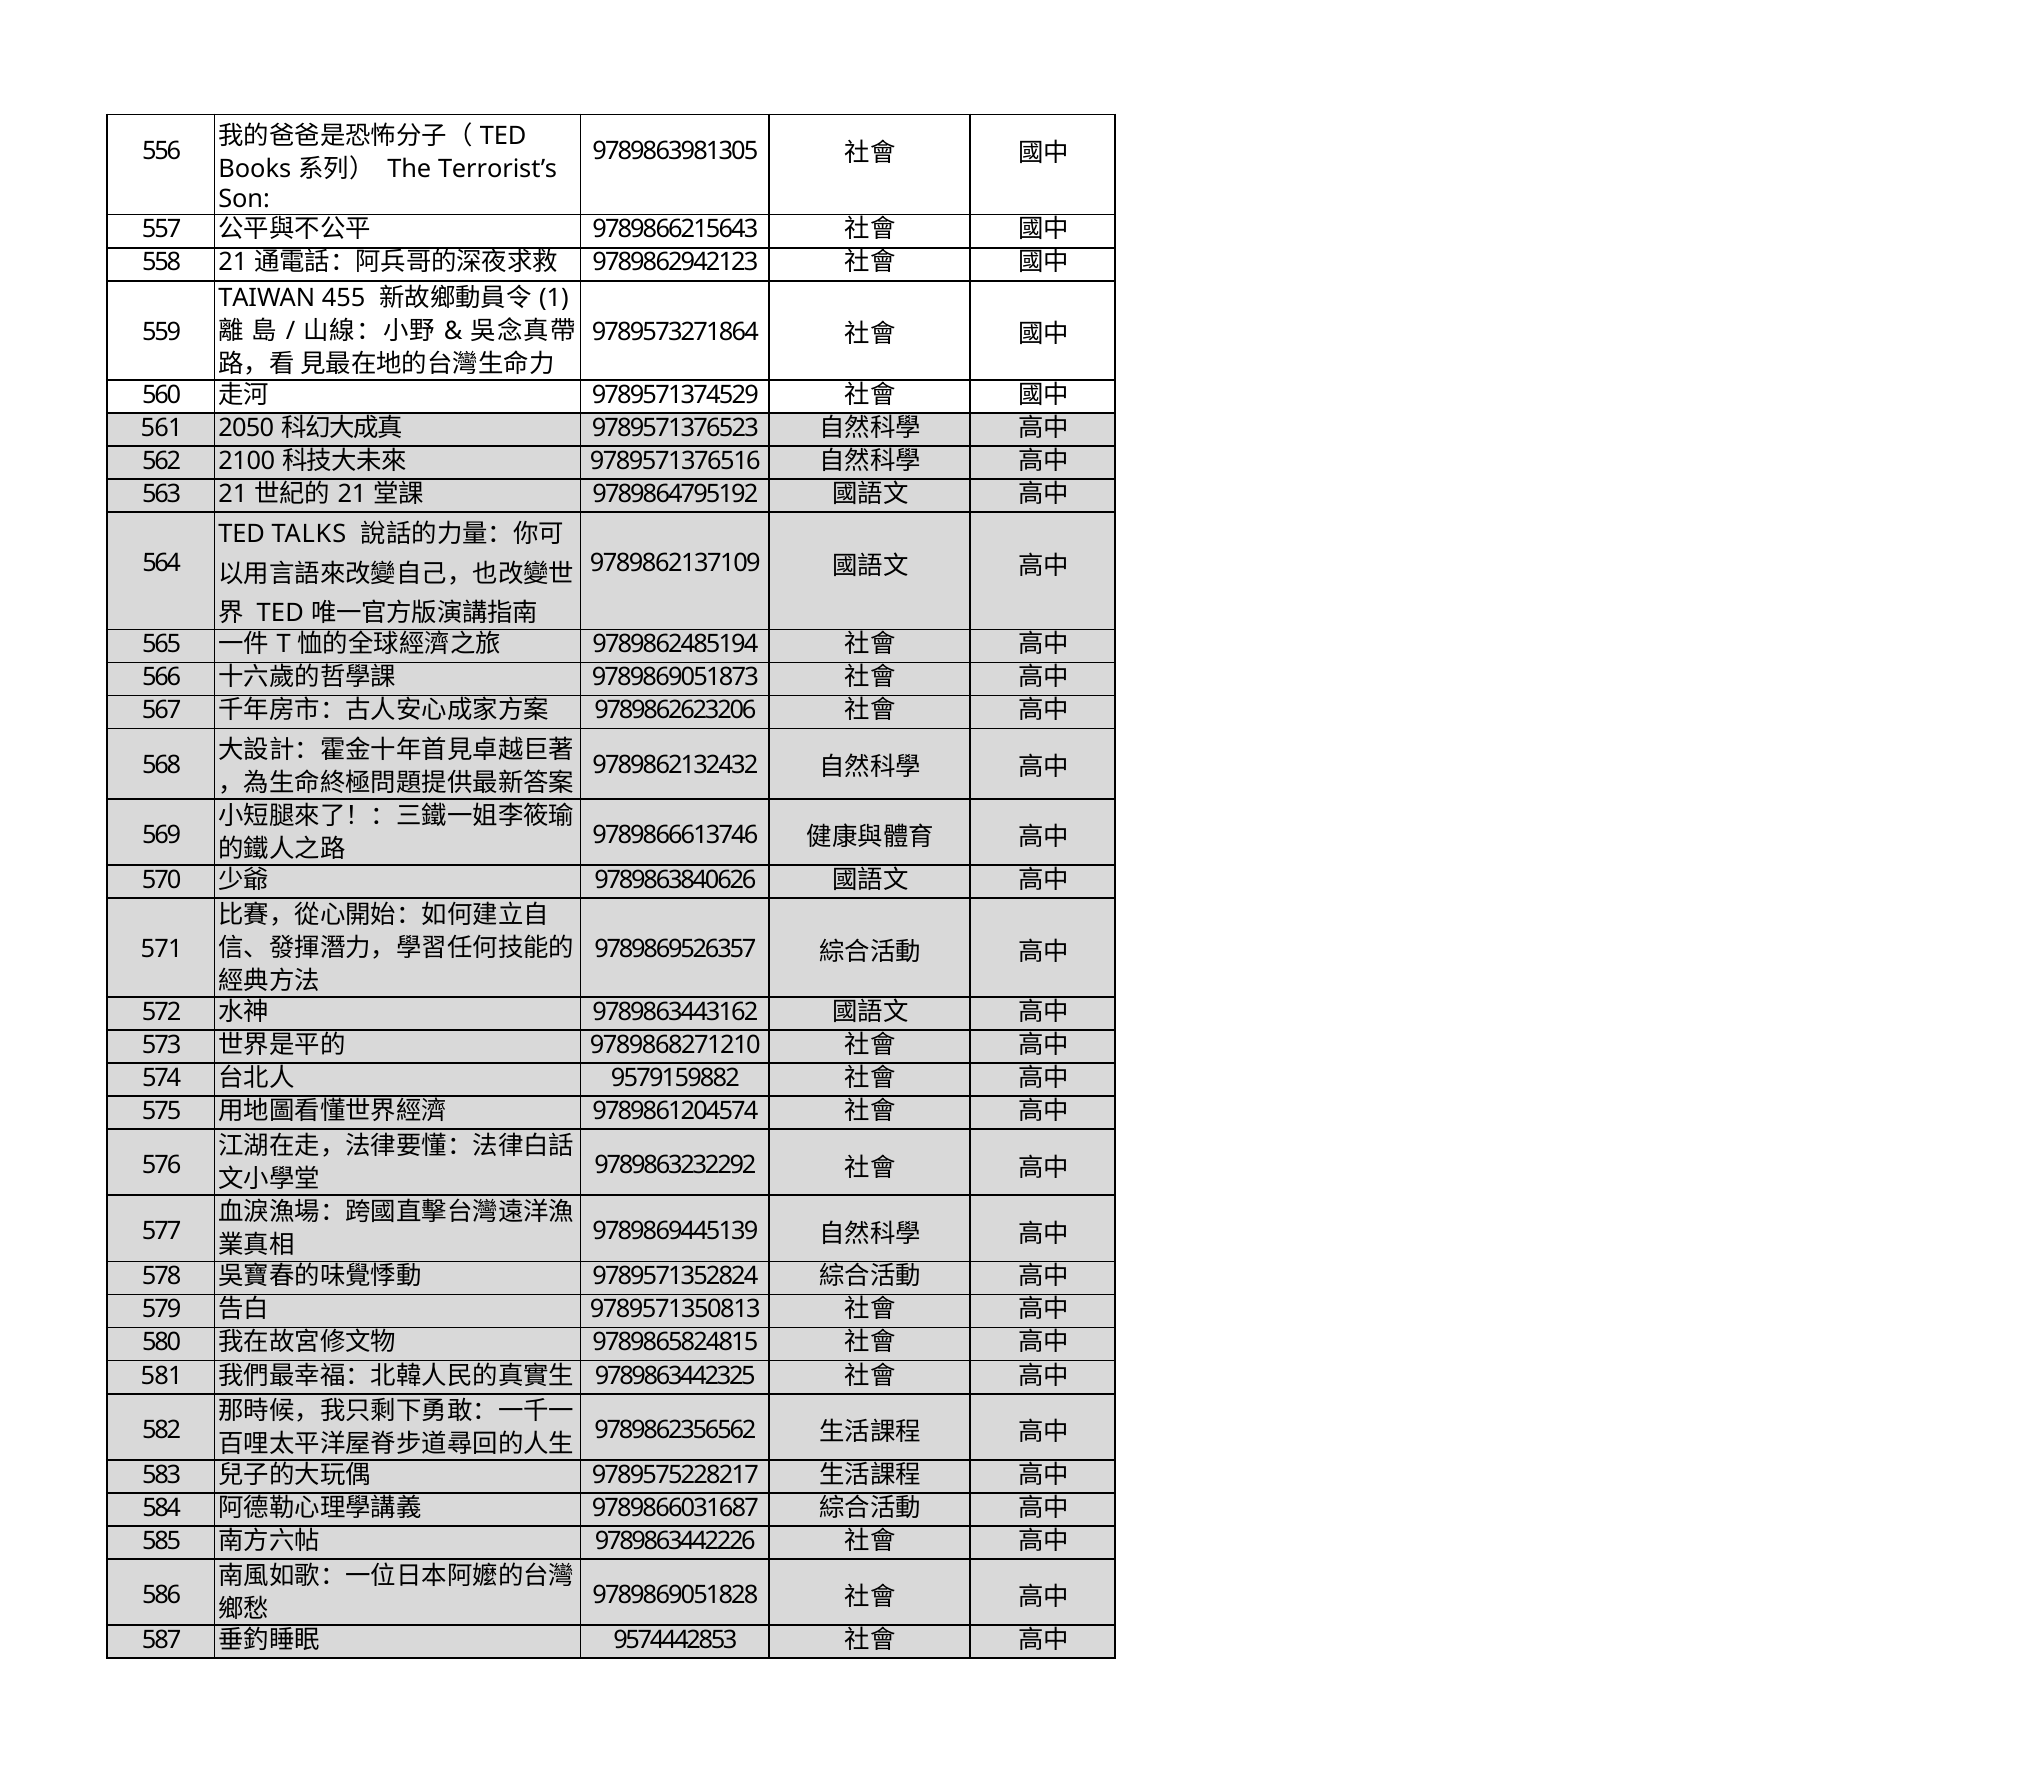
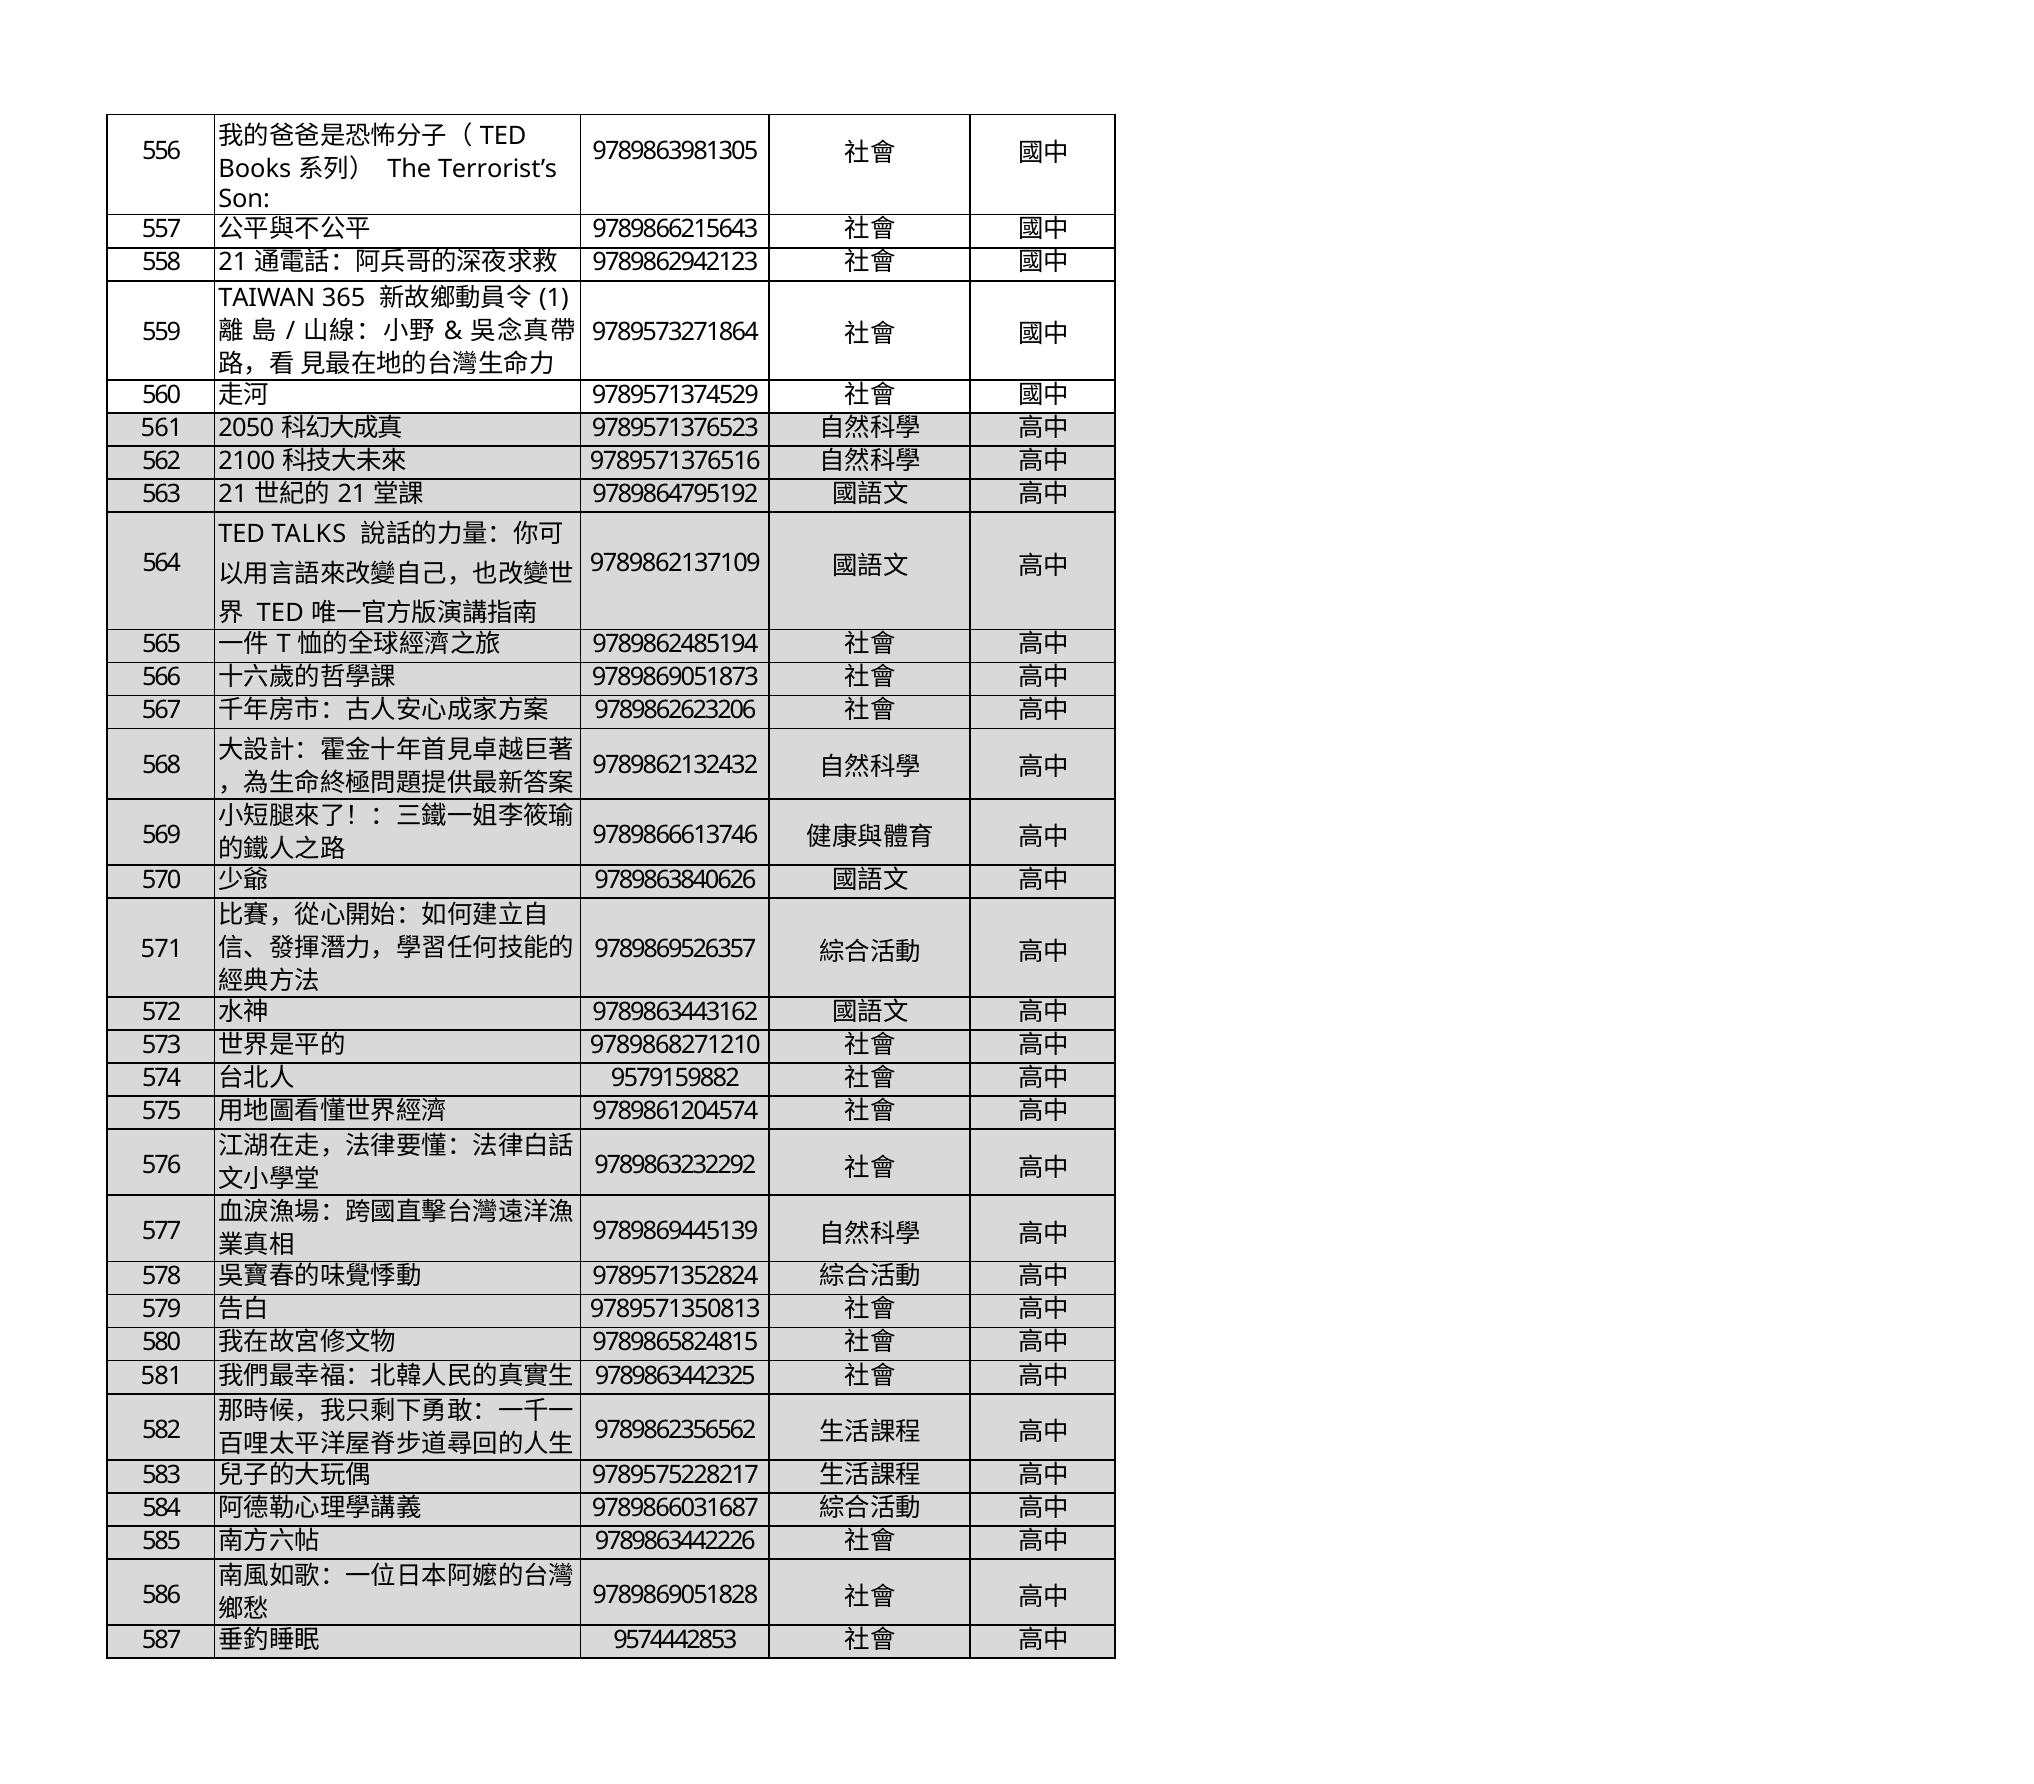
455: 455 -> 365
